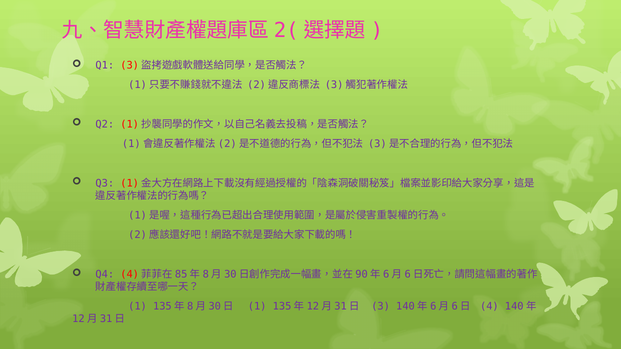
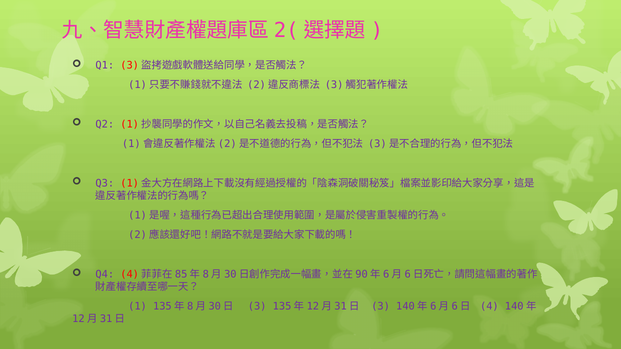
1 at (257, 307): 1 -> 3
